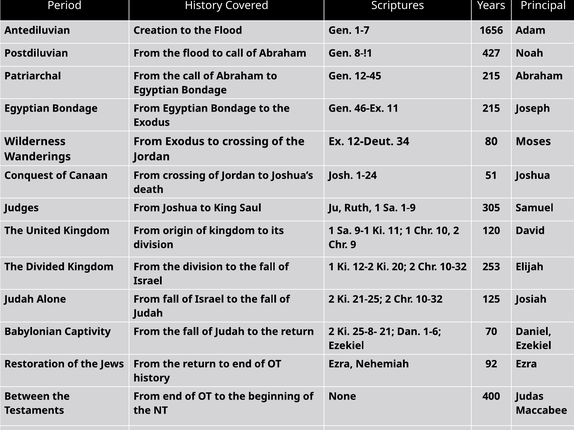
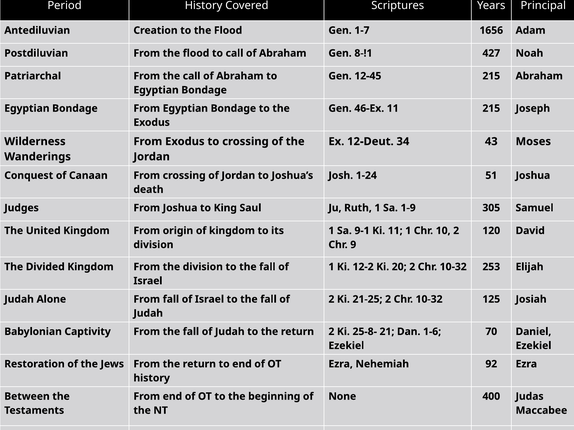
80: 80 -> 43
